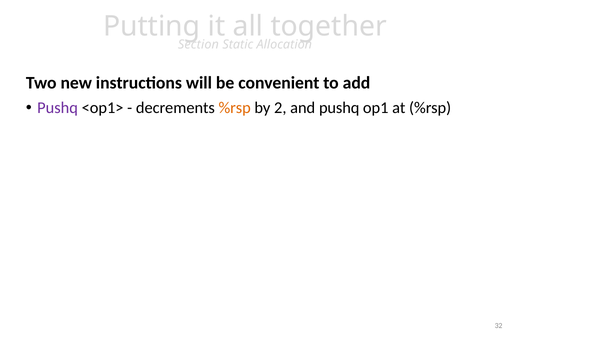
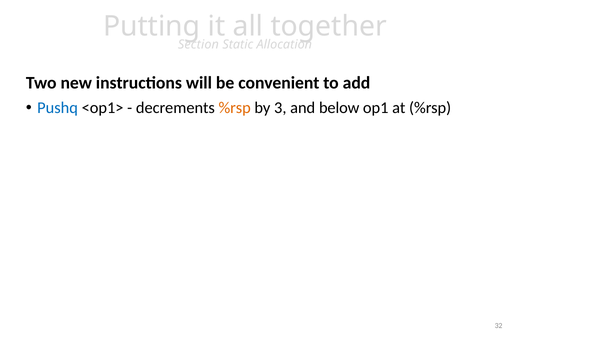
Pushq at (58, 108) colour: purple -> blue
2: 2 -> 3
and pushq: pushq -> below
